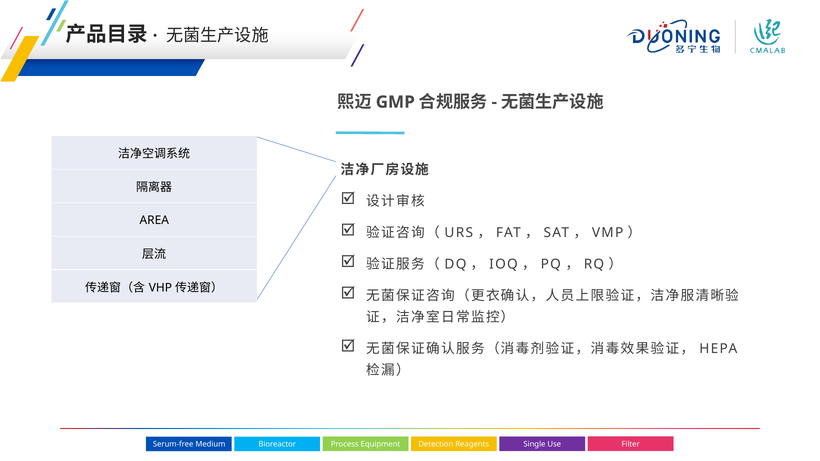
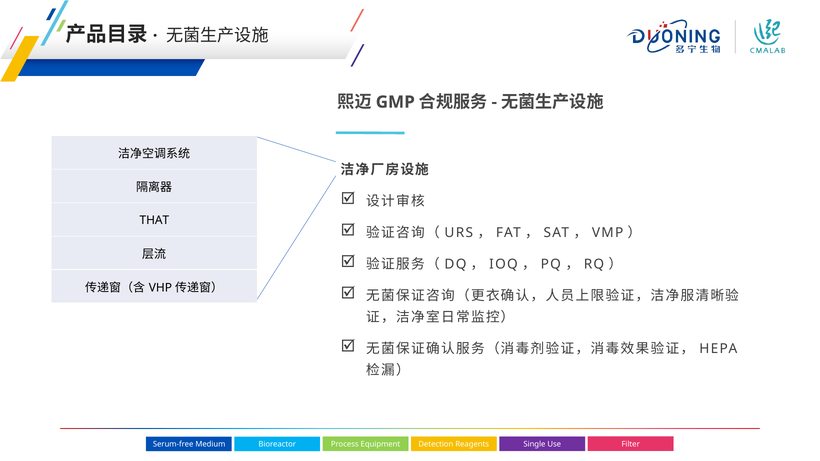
AREA: AREA -> THAT
